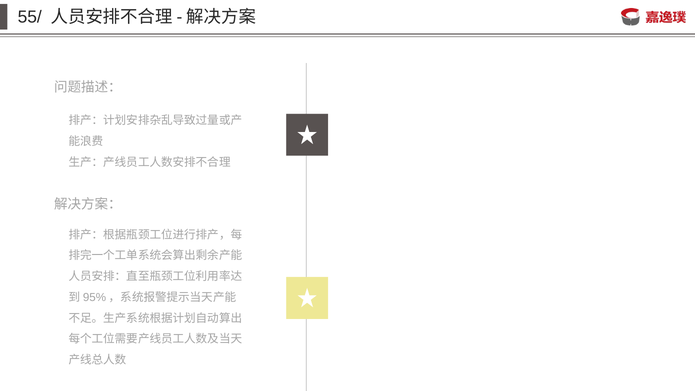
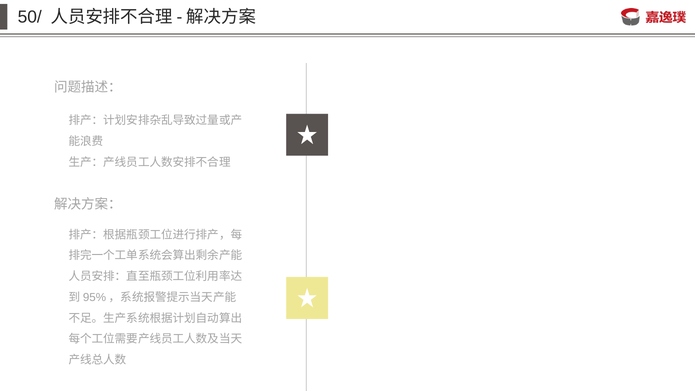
55/: 55/ -> 50/
